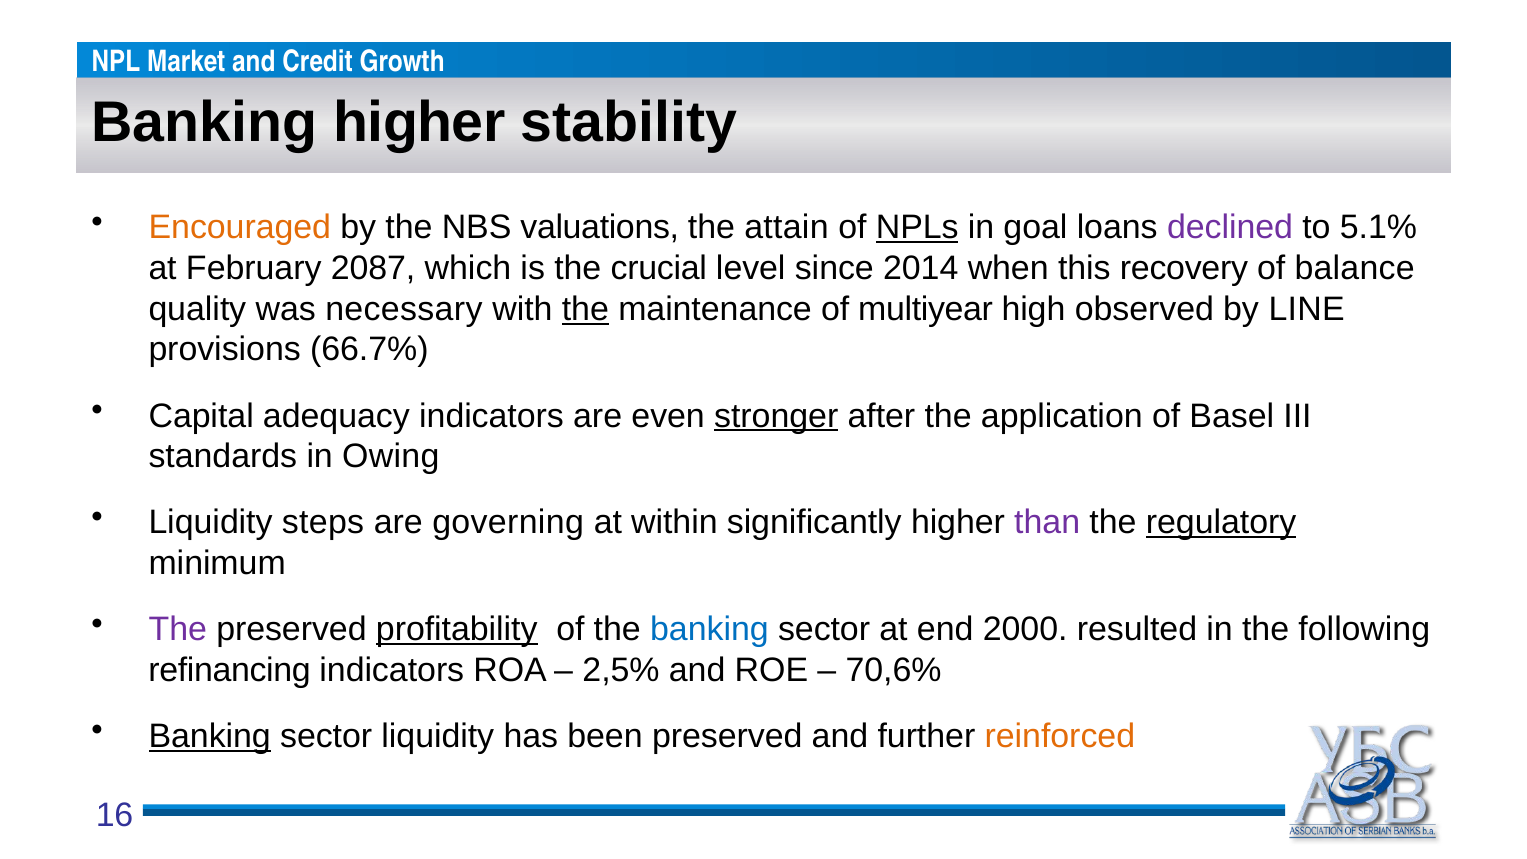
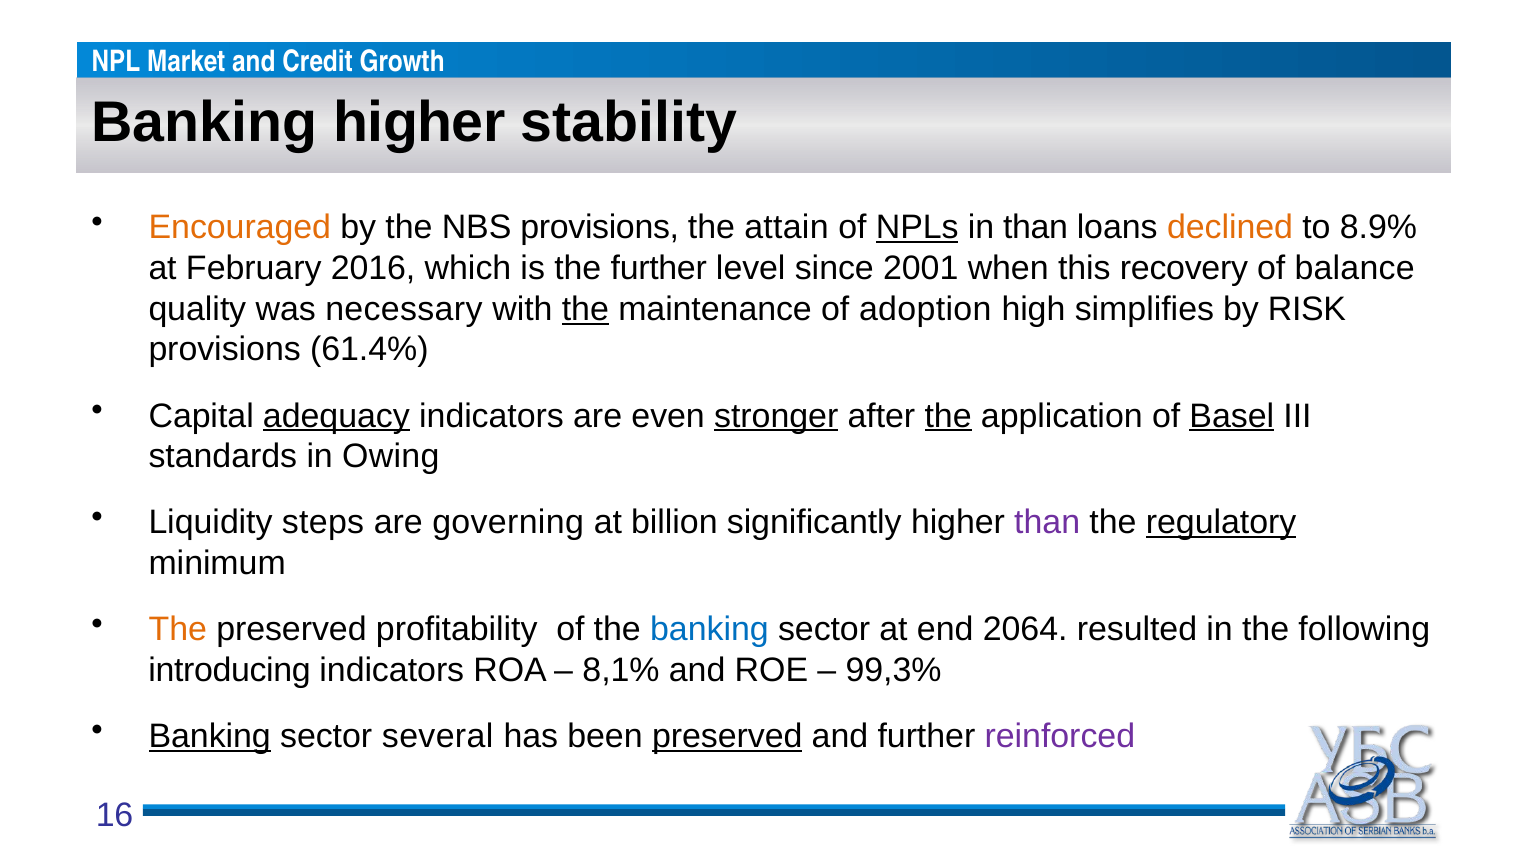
NBS valuations: valuations -> provisions
in goal: goal -> than
declined colour: purple -> orange
5.1%: 5.1% -> 8.9%
2087: 2087 -> 2016
the crucial: crucial -> further
2014: 2014 -> 2001
multiyear: multiyear -> adoption
observed: observed -> simplifies
LINE: LINE -> RISK
66.7%: 66.7% -> 61.4%
adequacy underline: none -> present
the at (948, 416) underline: none -> present
Basel underline: none -> present
within: within -> billion
The at (178, 629) colour: purple -> orange
profitability underline: present -> none
2000: 2000 -> 2064
refinancing: refinancing -> introducing
2,5%: 2,5% -> 8,1%
70,6%: 70,6% -> 99,3%
sector liquidity: liquidity -> several
preserved at (727, 736) underline: none -> present
reinforced colour: orange -> purple
